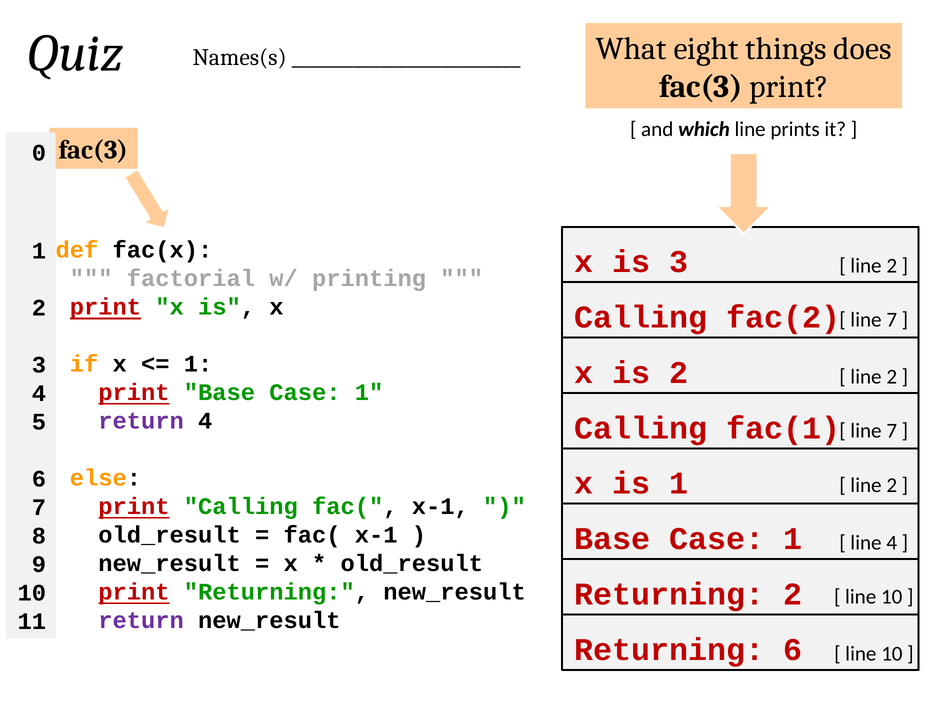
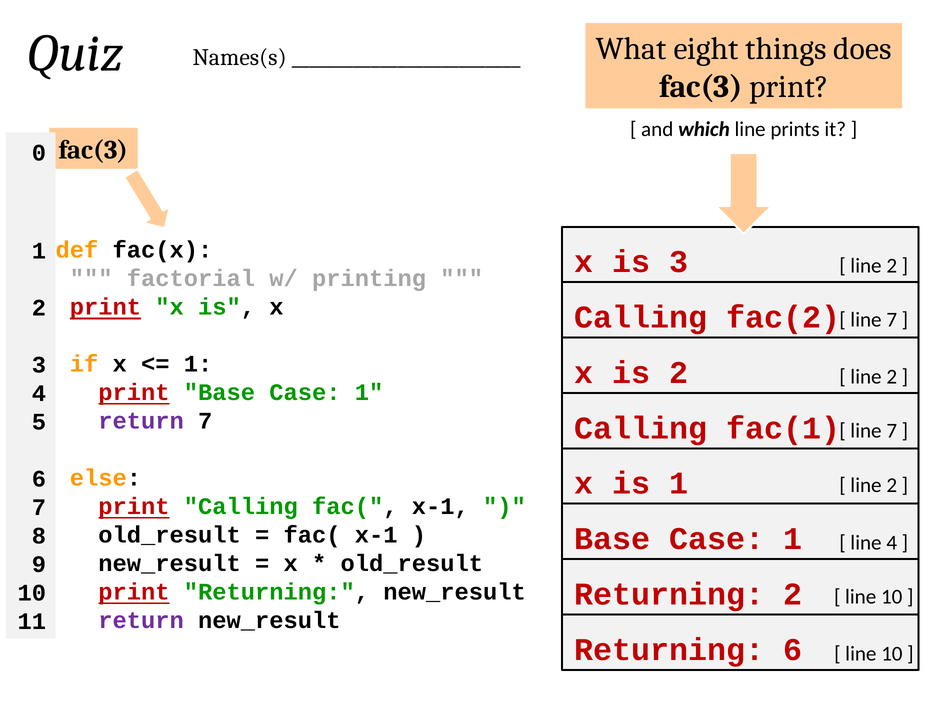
return 4: 4 -> 7
